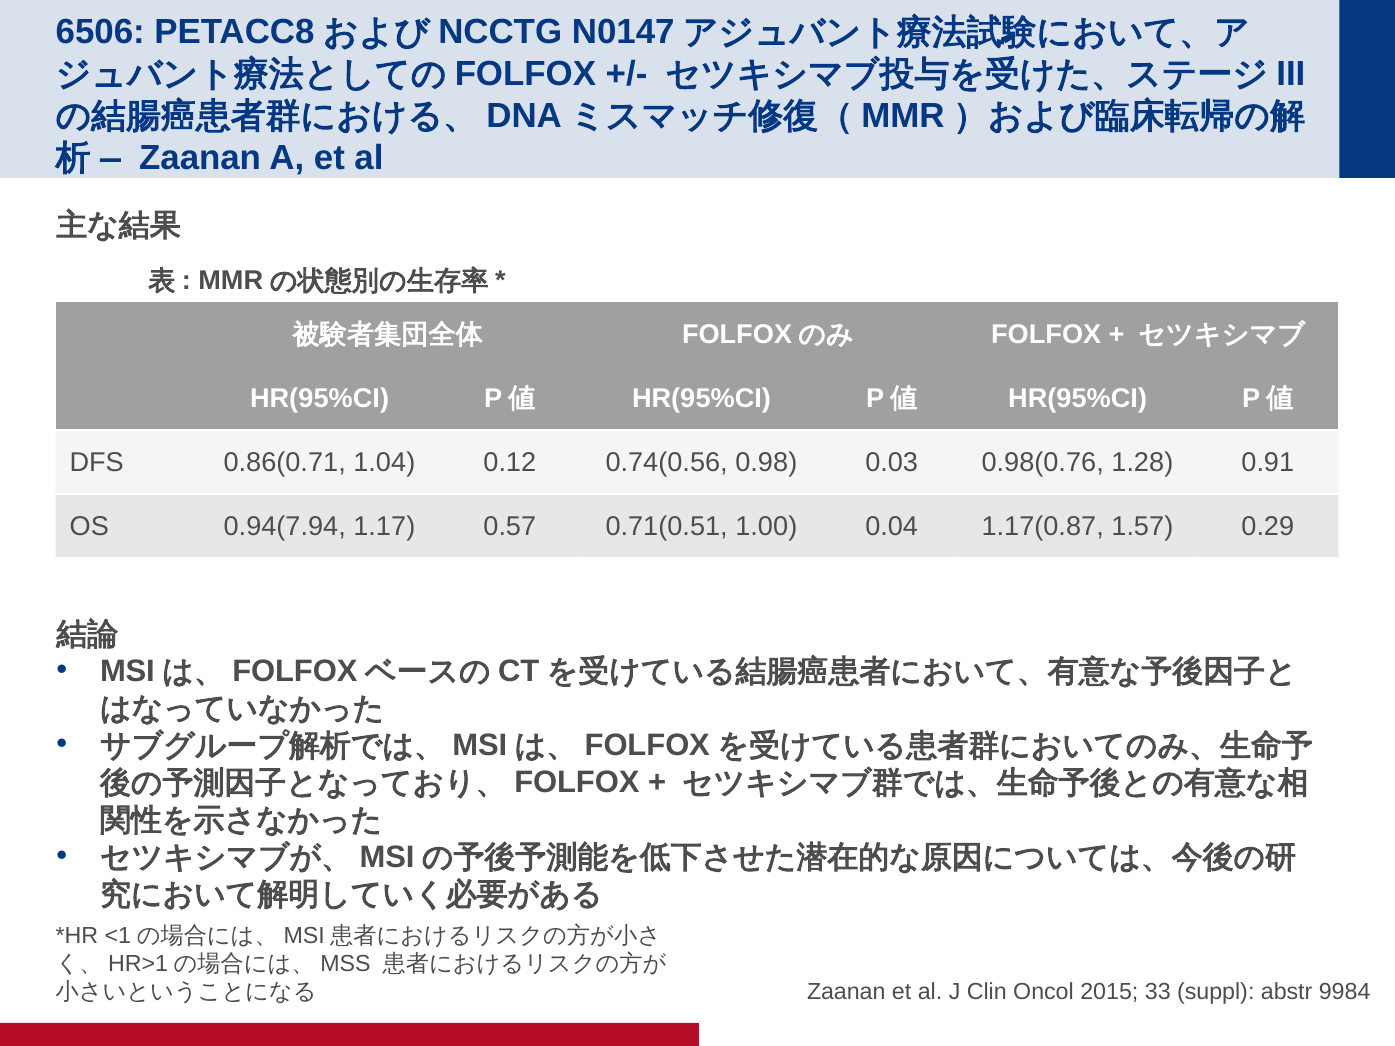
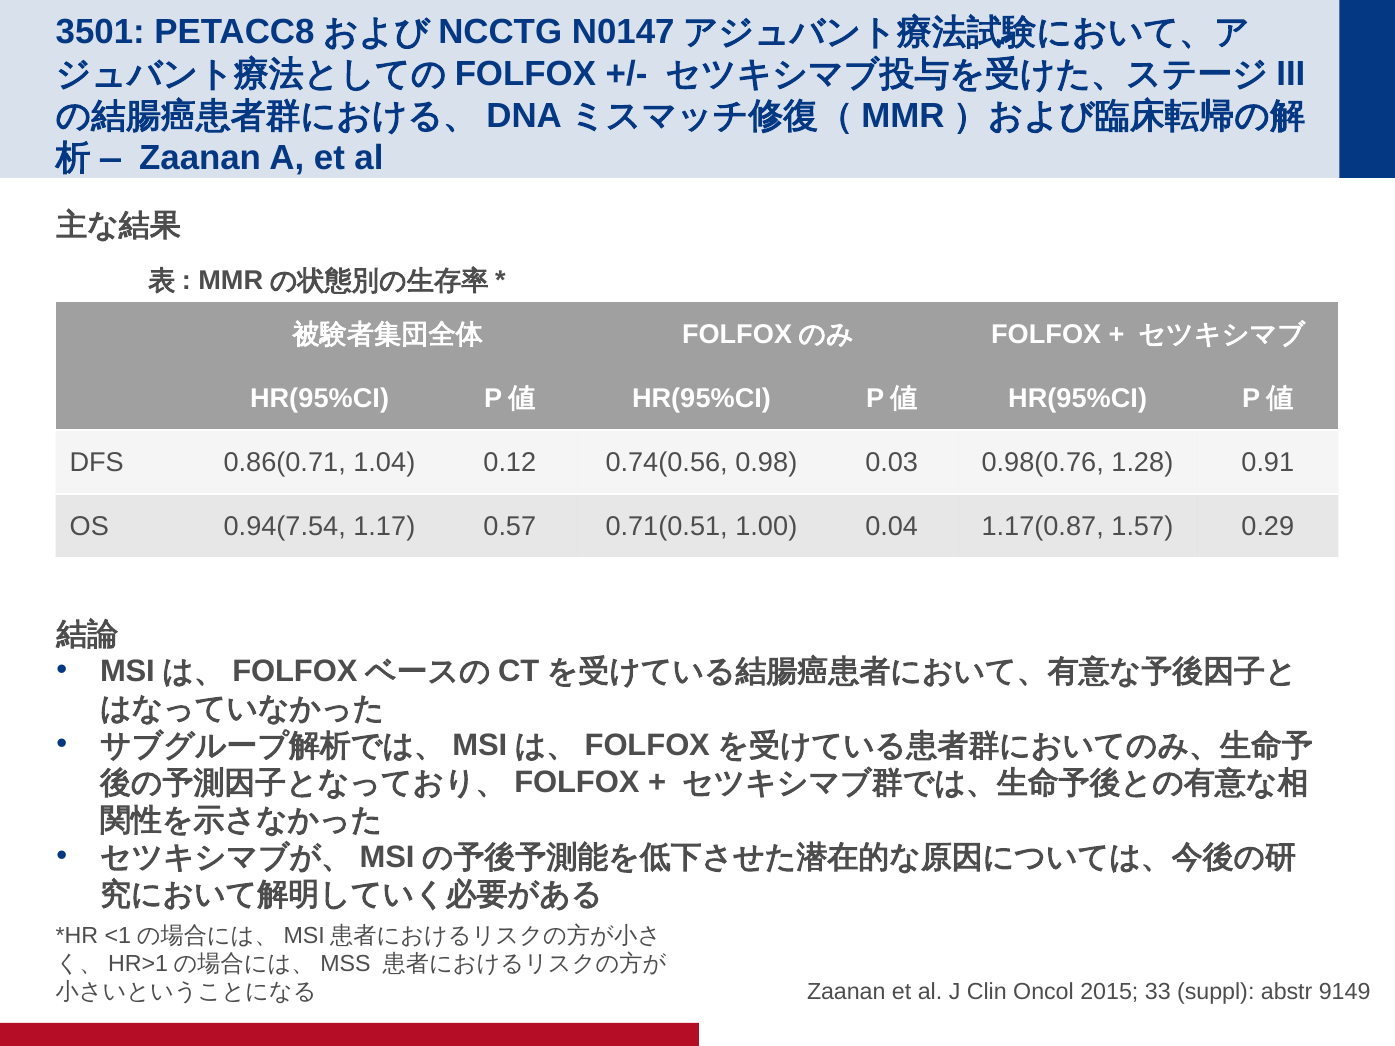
6506: 6506 -> 3501
0.94(7.94: 0.94(7.94 -> 0.94(7.54
9984: 9984 -> 9149
